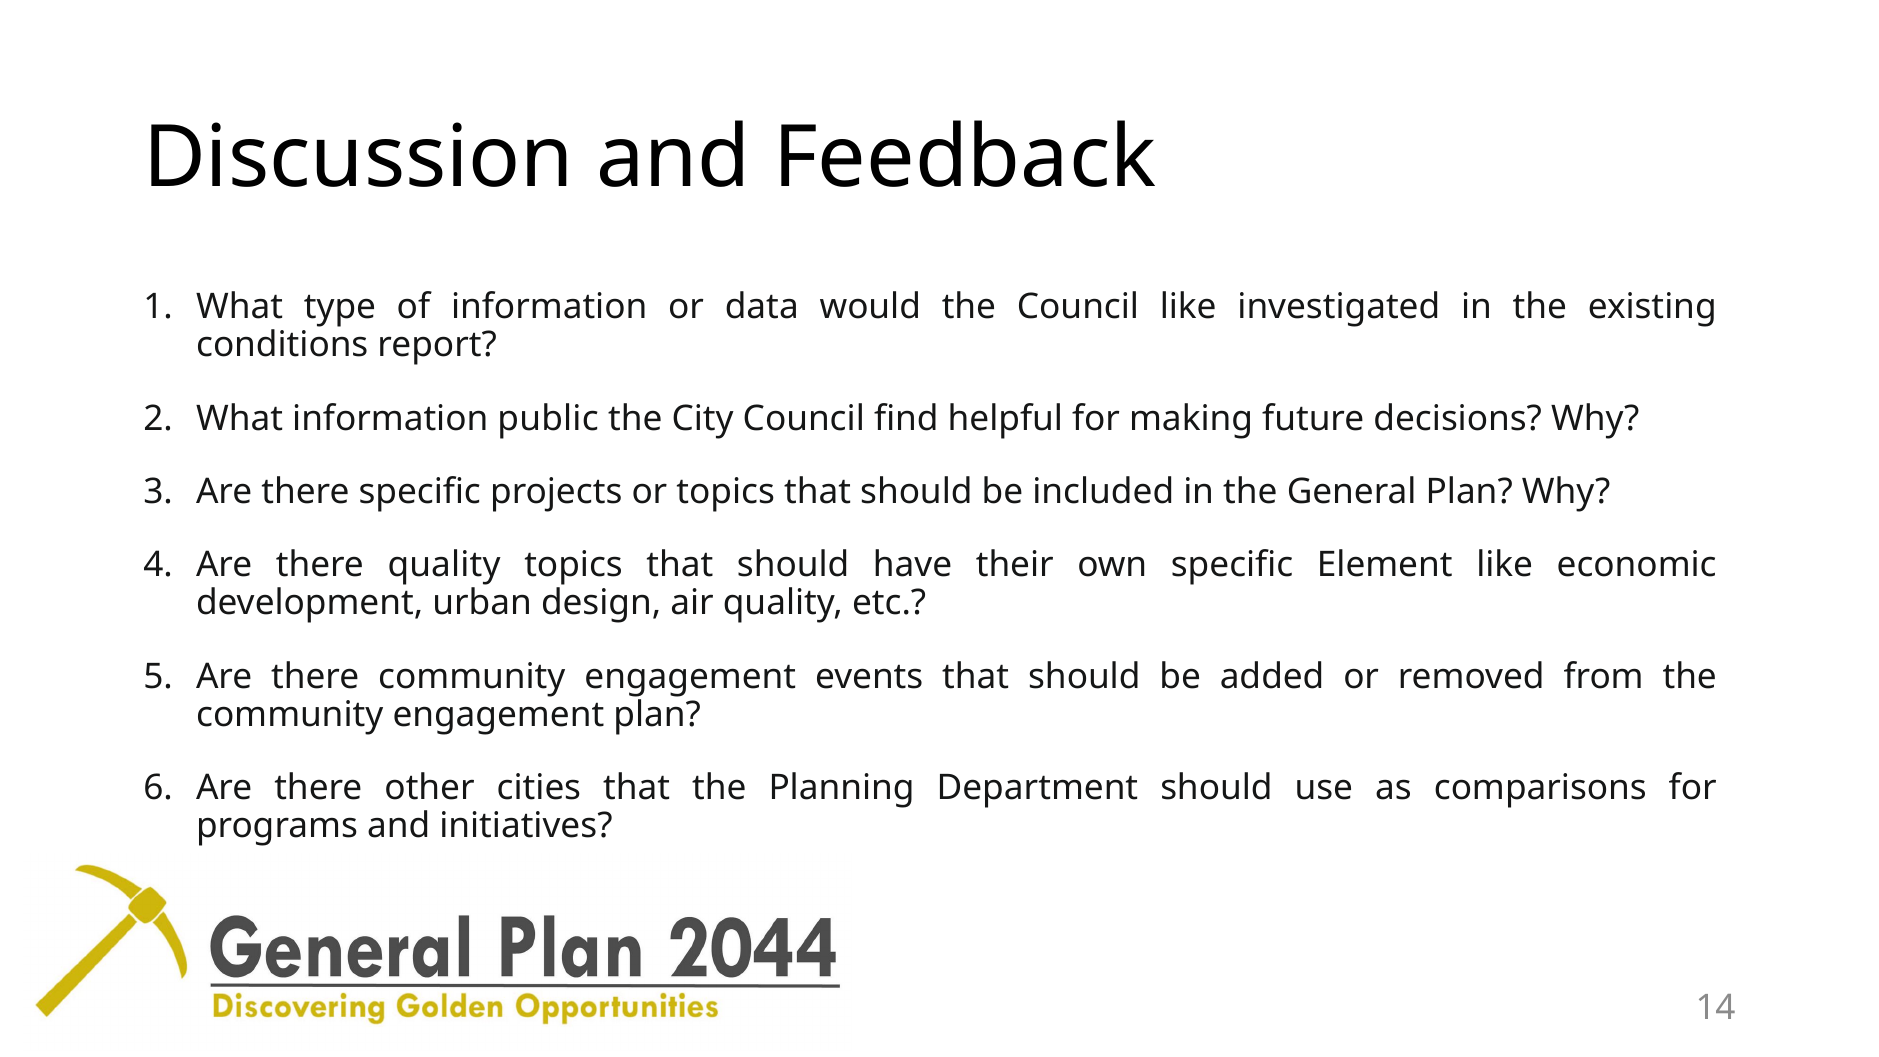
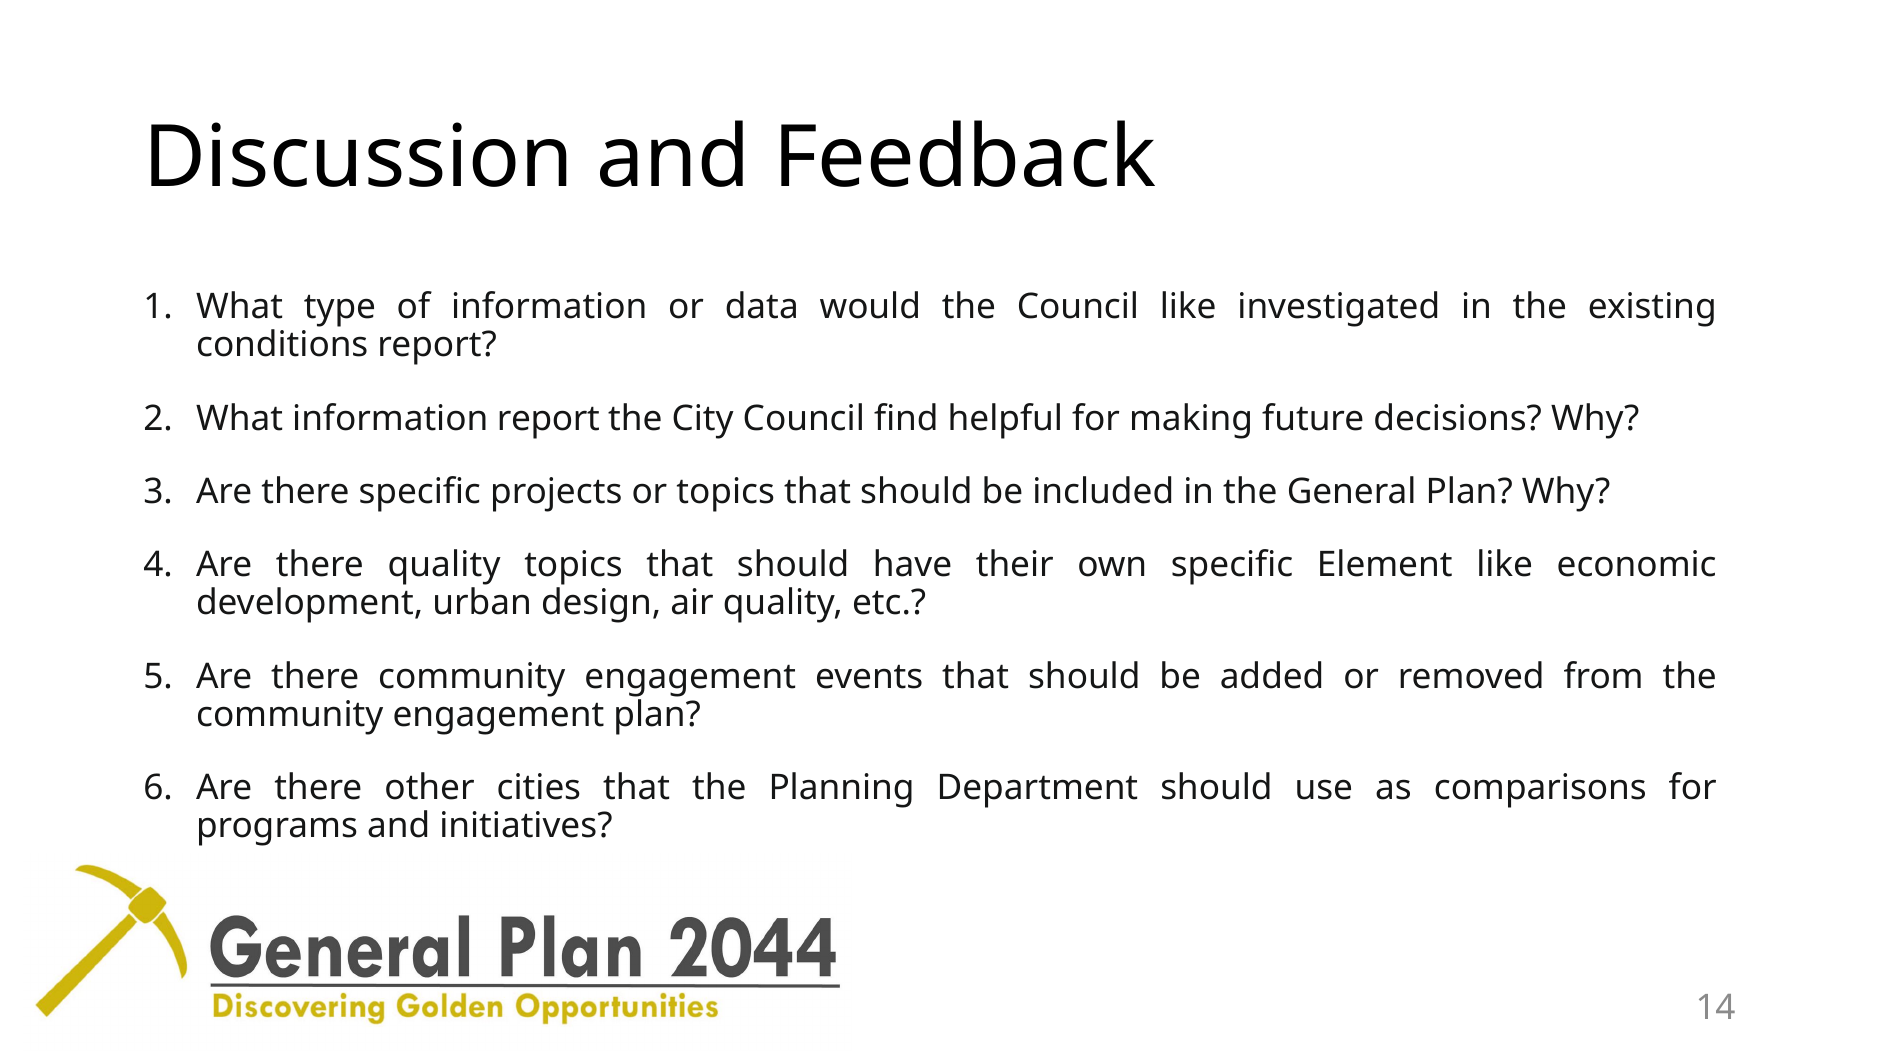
information public: public -> report
